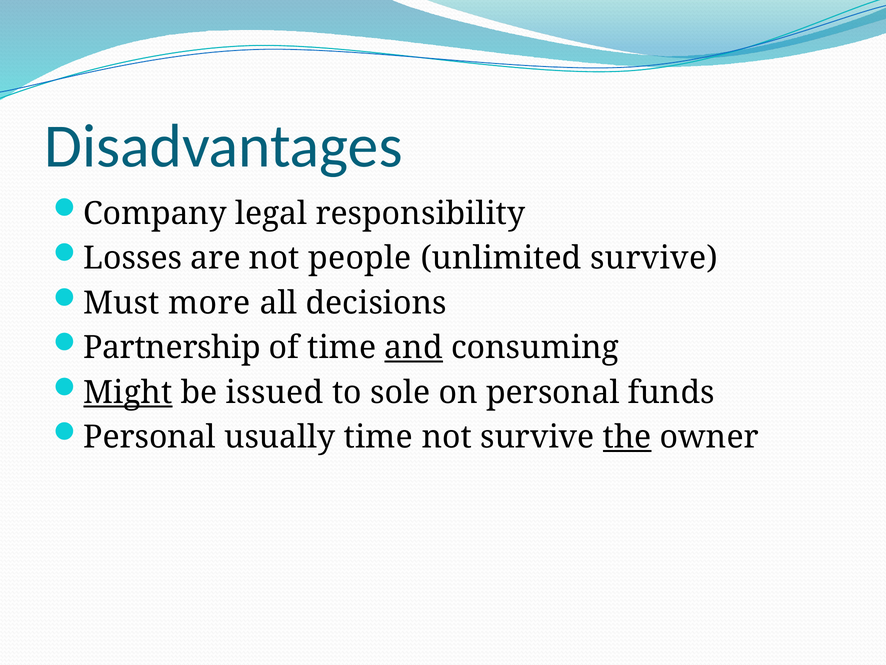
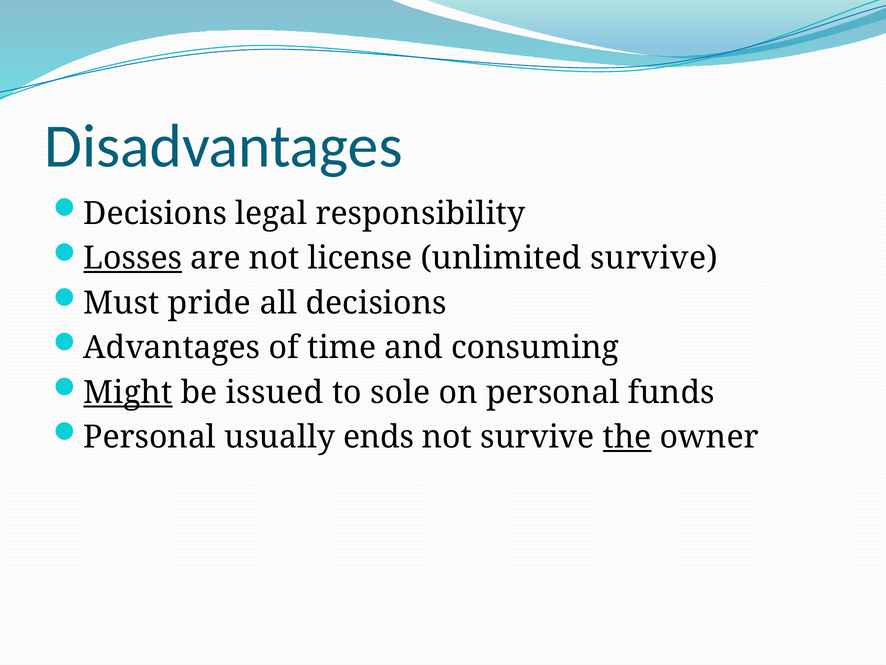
Company at (155, 213): Company -> Decisions
Losses underline: none -> present
people: people -> license
more: more -> pride
Partnership: Partnership -> Advantages
and underline: present -> none
usually time: time -> ends
